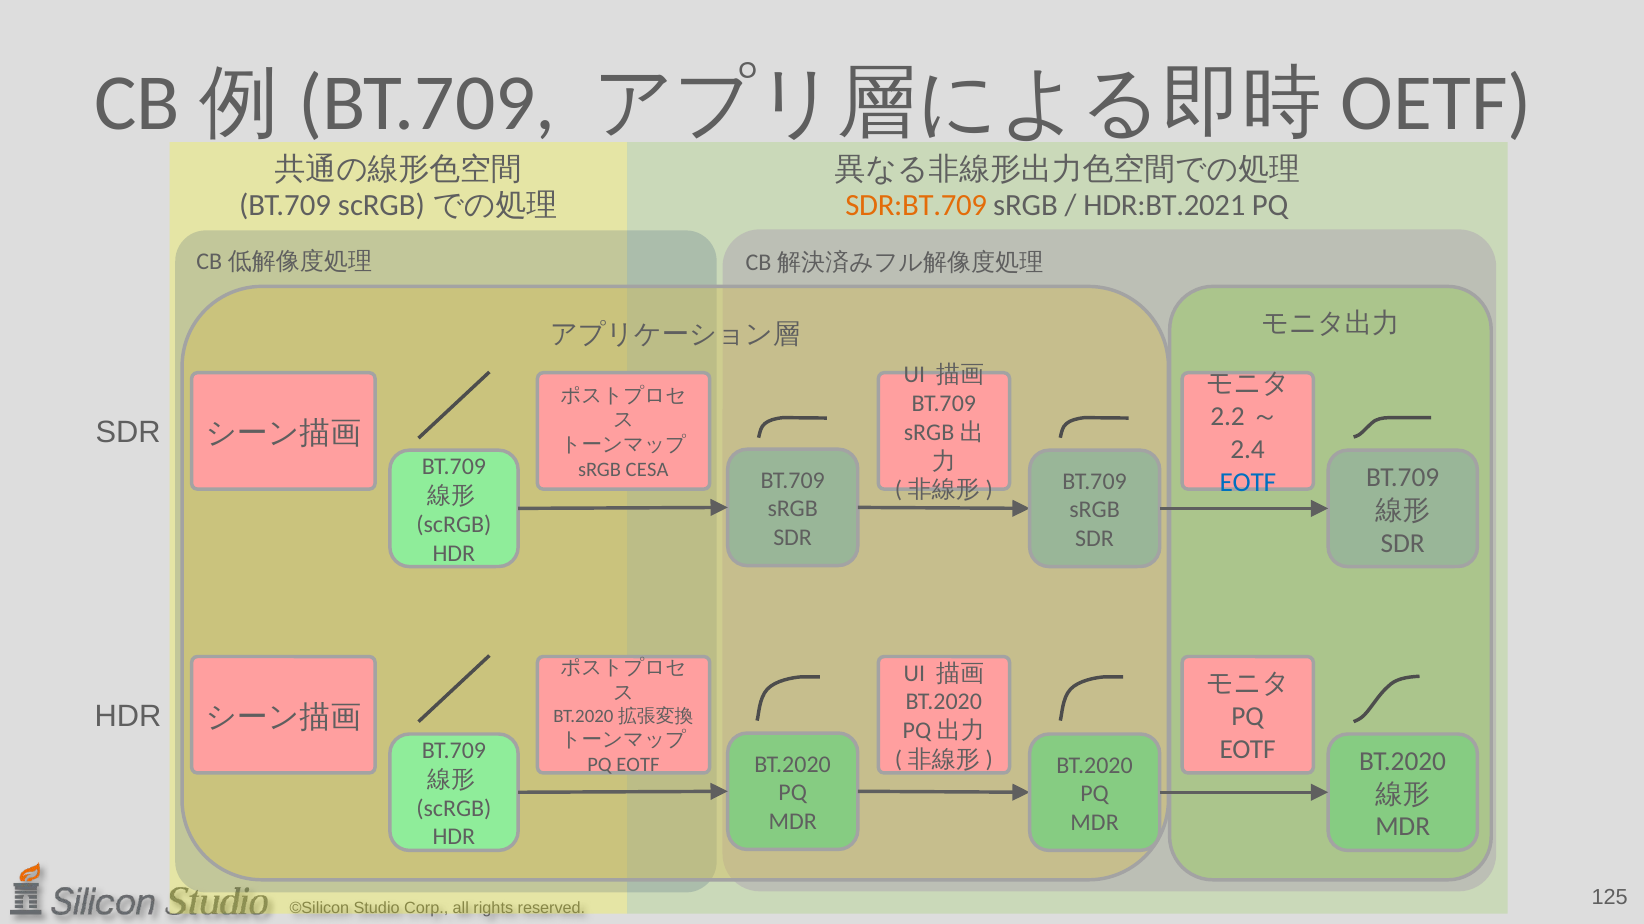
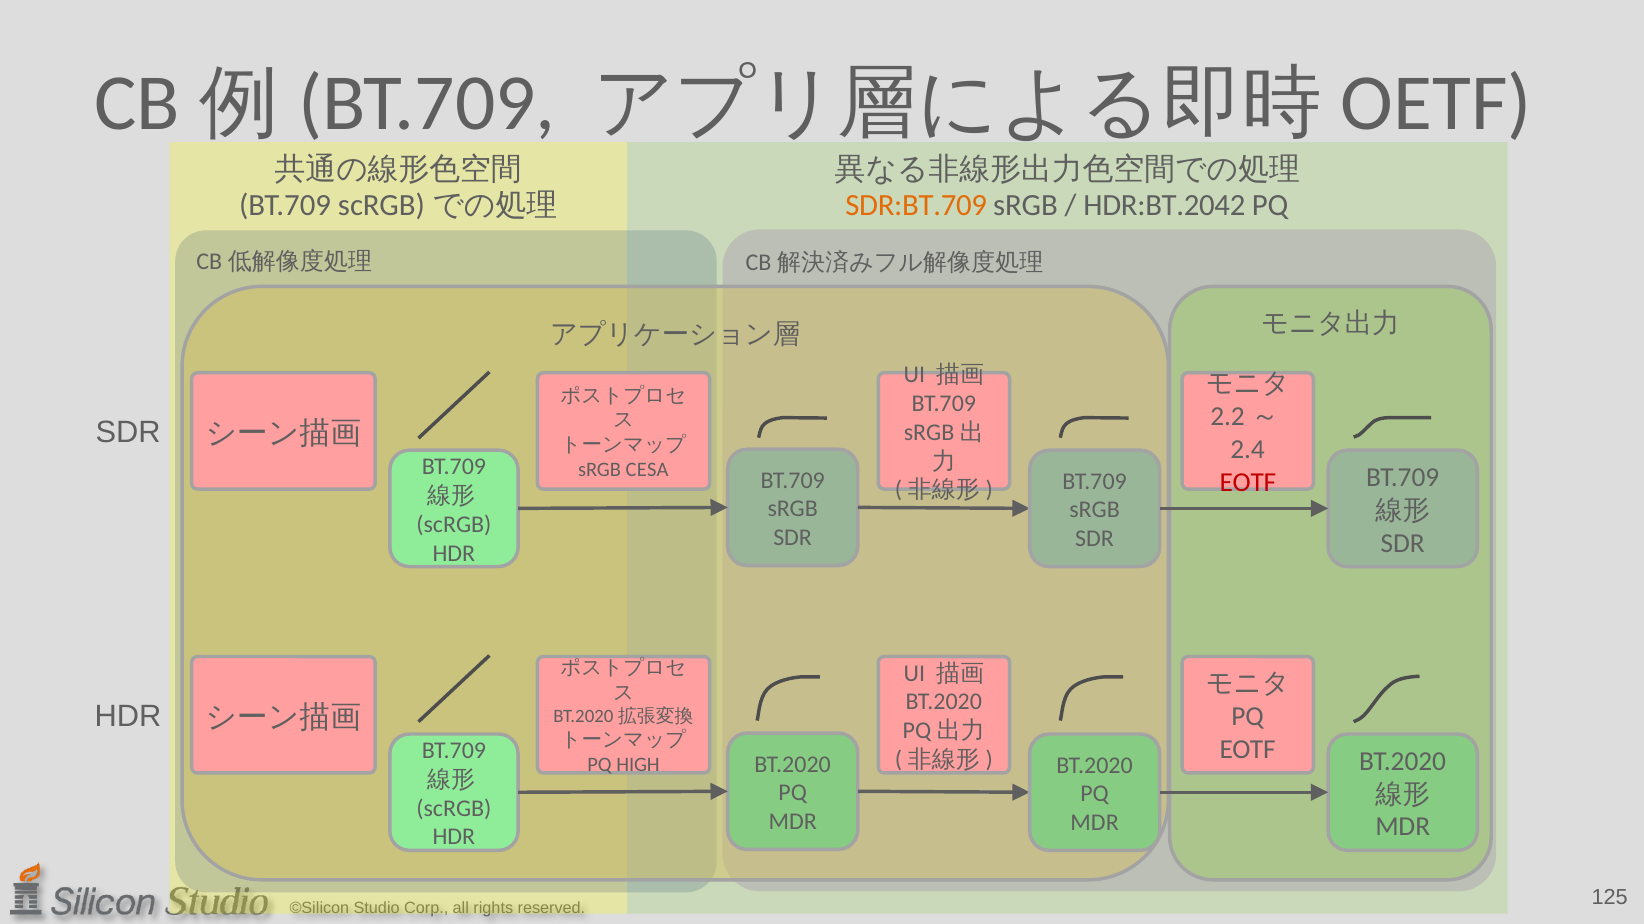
HDR:BT.2021: HDR:BT.2021 -> HDR:BT.2042
EOTF at (1248, 482) colour: blue -> red
EOTF at (638, 765): EOTF -> HIGH
